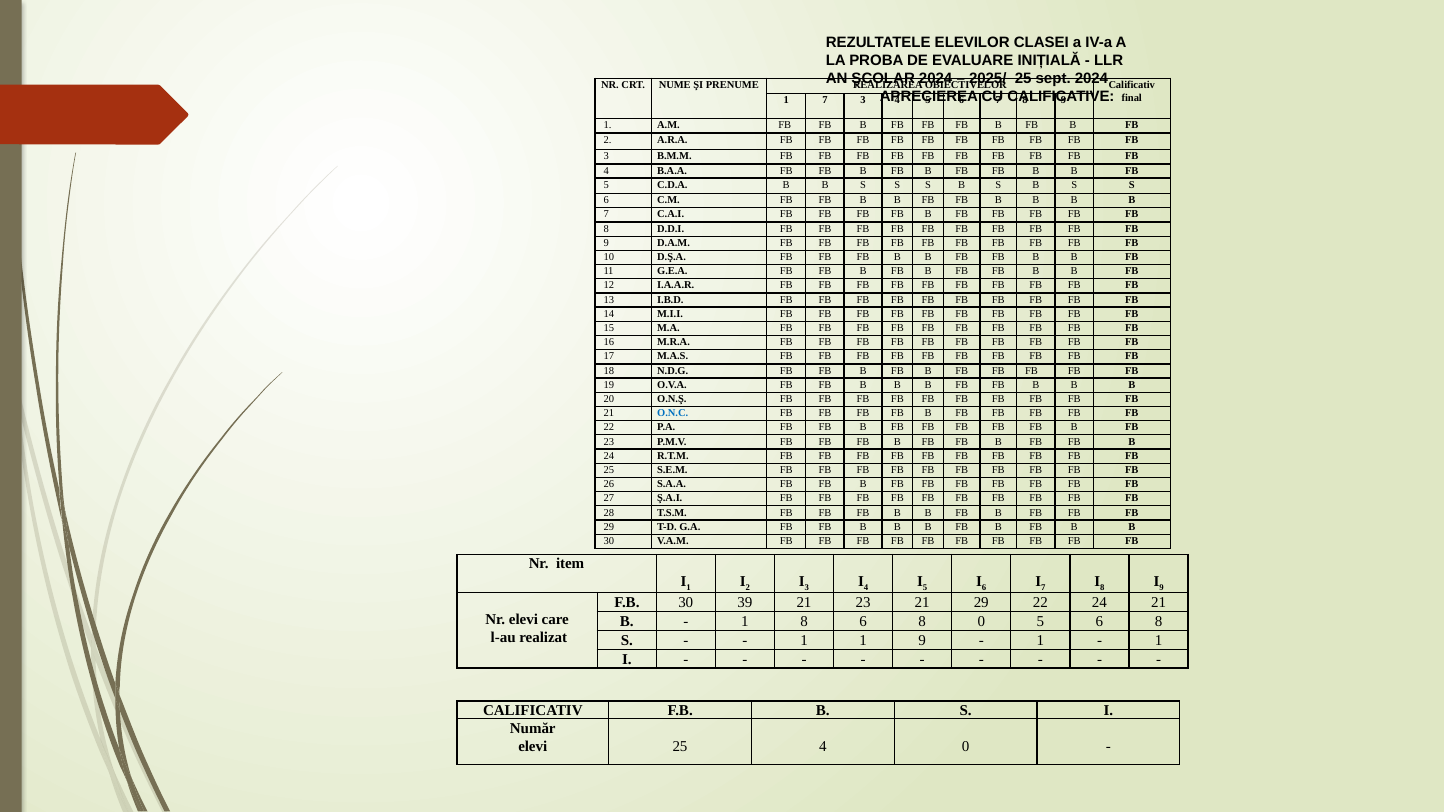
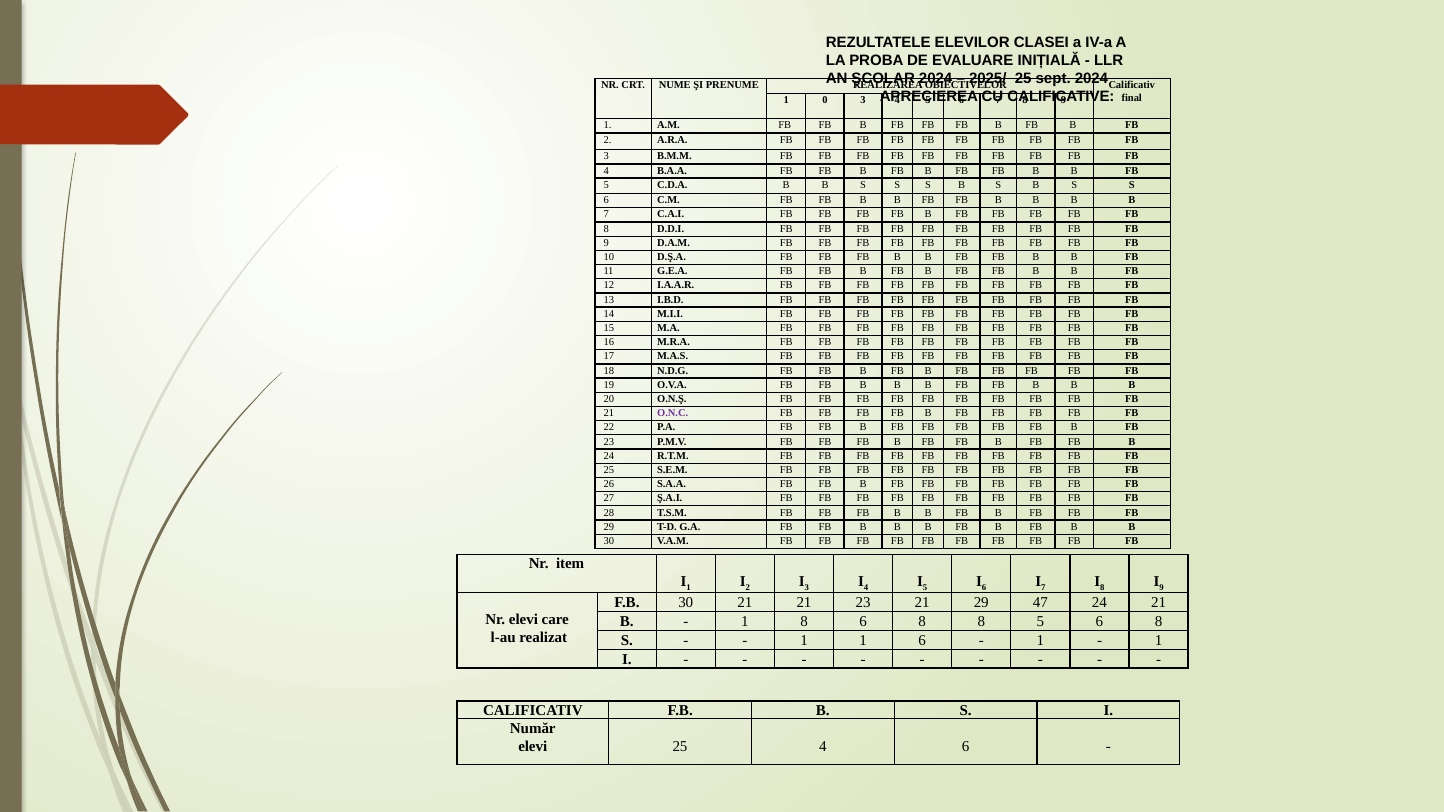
1 7: 7 -> 0
O.N.C colour: blue -> purple
30 39: 39 -> 21
29 22: 22 -> 47
8 0: 0 -> 8
1 9: 9 -> 6
4 0: 0 -> 6
